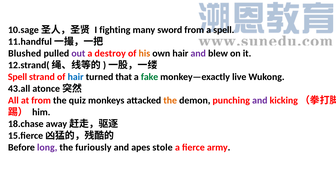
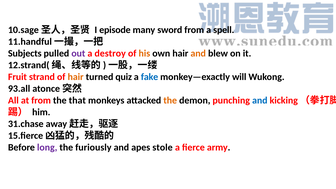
fighting: fighting -> episode
Blushed: Blushed -> Subjects
and at (198, 53) colour: purple -> orange
Spell at (17, 77): Spell -> Fruit
hair at (76, 77) colour: blue -> orange
that: that -> quiz
fake colour: green -> blue
live: live -> will
43.all: 43.all -> 93.all
quiz: quiz -> that
and at (260, 100) colour: purple -> blue
18.chase: 18.chase -> 31.chase
